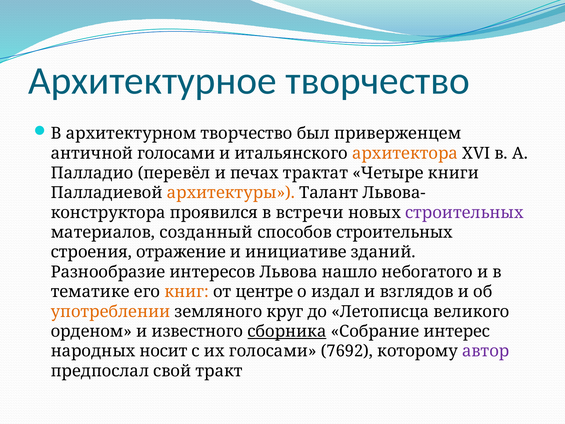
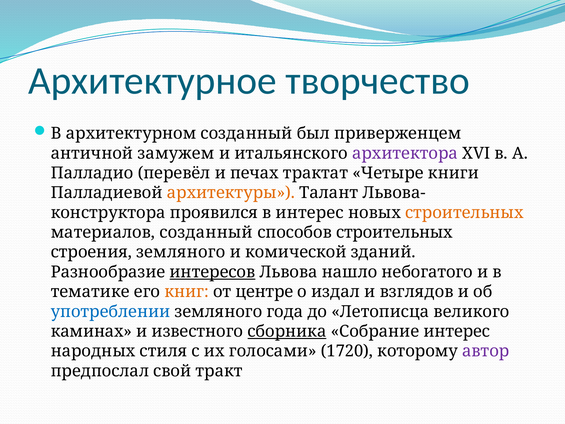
архитектурном творчество: творчество -> созданный
античной голосами: голосами -> замужем
архитектора colour: orange -> purple
в встречи: встречи -> интерес
строительных at (464, 213) colour: purple -> orange
строения отражение: отражение -> земляного
инициативе: инициативе -> комической
интересов underline: none -> present
употреблении colour: orange -> blue
круг: круг -> года
орденом: орденом -> каминах
носит: носит -> стиля
7692: 7692 -> 1720
